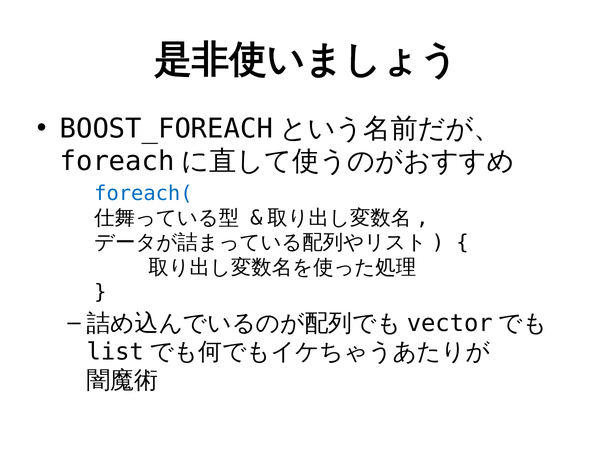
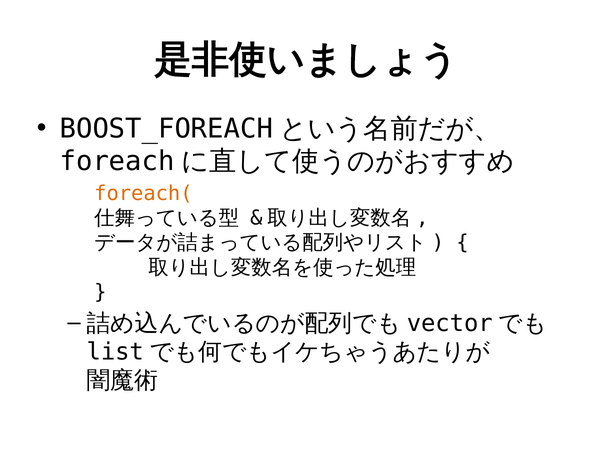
foreach( colour: blue -> orange
